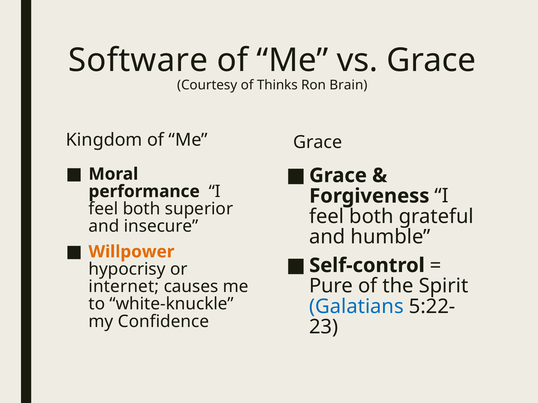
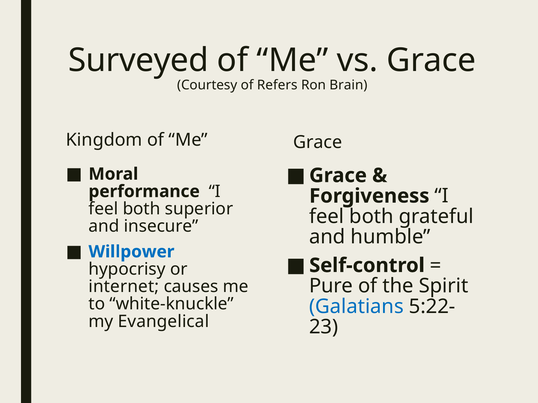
Software: Software -> Surveyed
Thinks: Thinks -> Refers
Willpower colour: orange -> blue
Confidence: Confidence -> Evangelical
